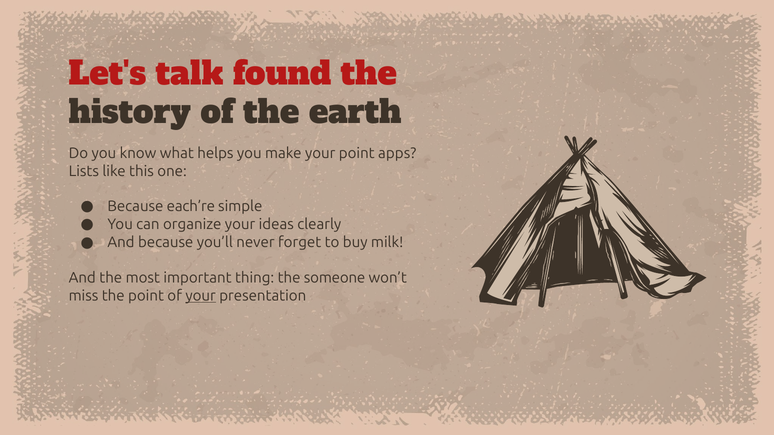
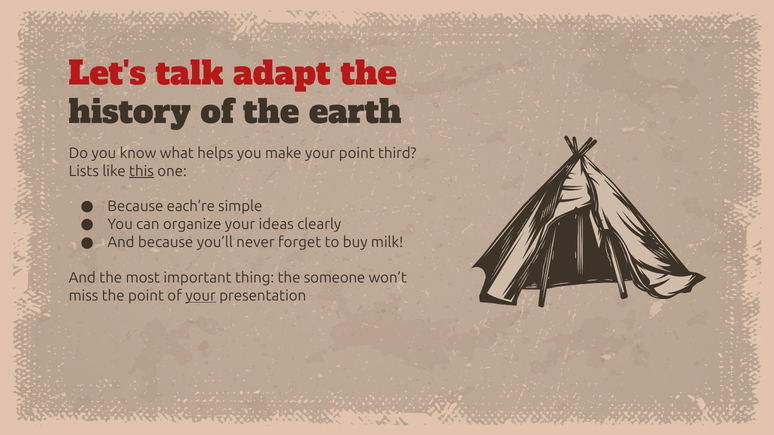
found: found -> adapt
apps: apps -> third
this underline: none -> present
